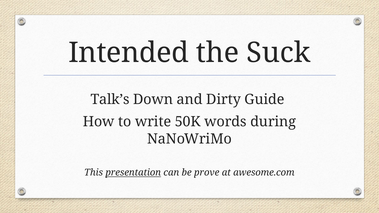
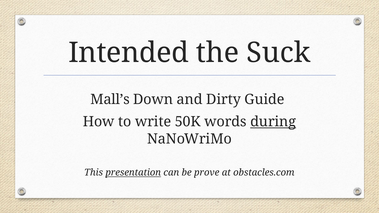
Talk’s: Talk’s -> Mall’s
during underline: none -> present
awesome.com: awesome.com -> obstacles.com
